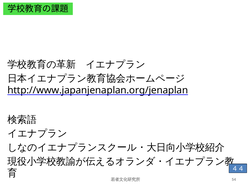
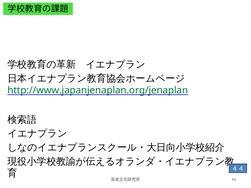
http://www.japanjenaplan.org/jenaplan colour: black -> green
